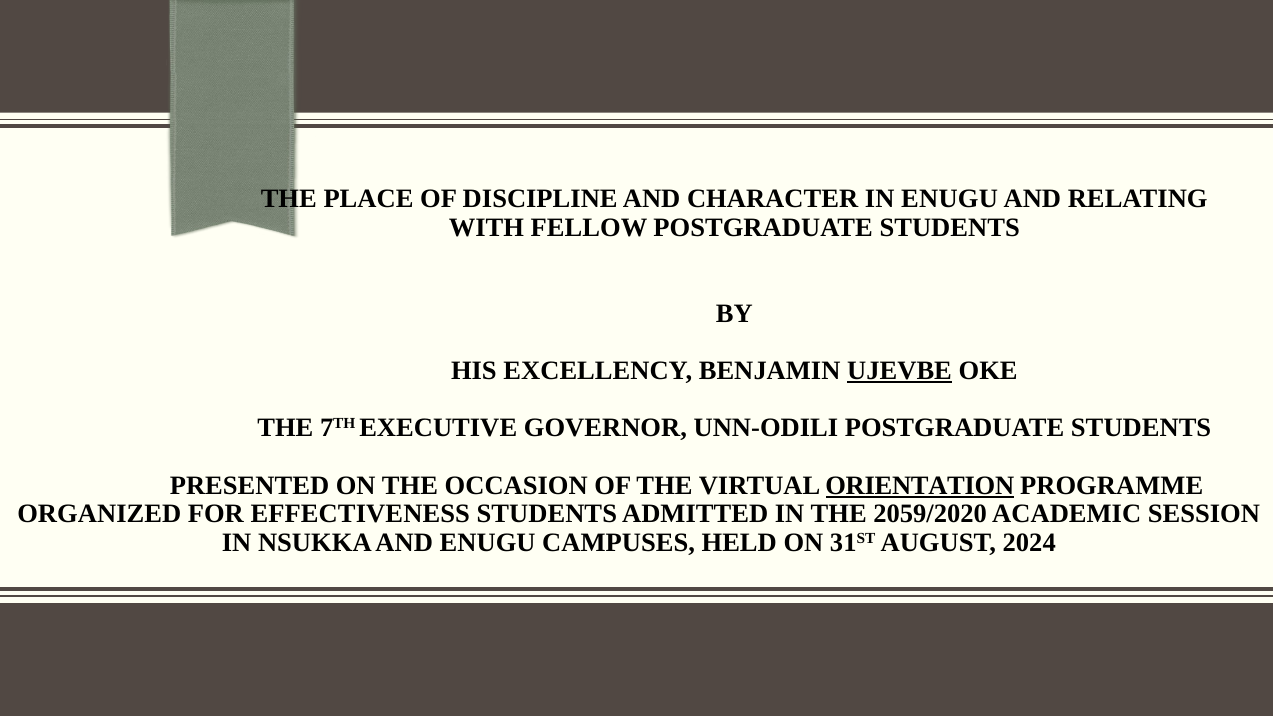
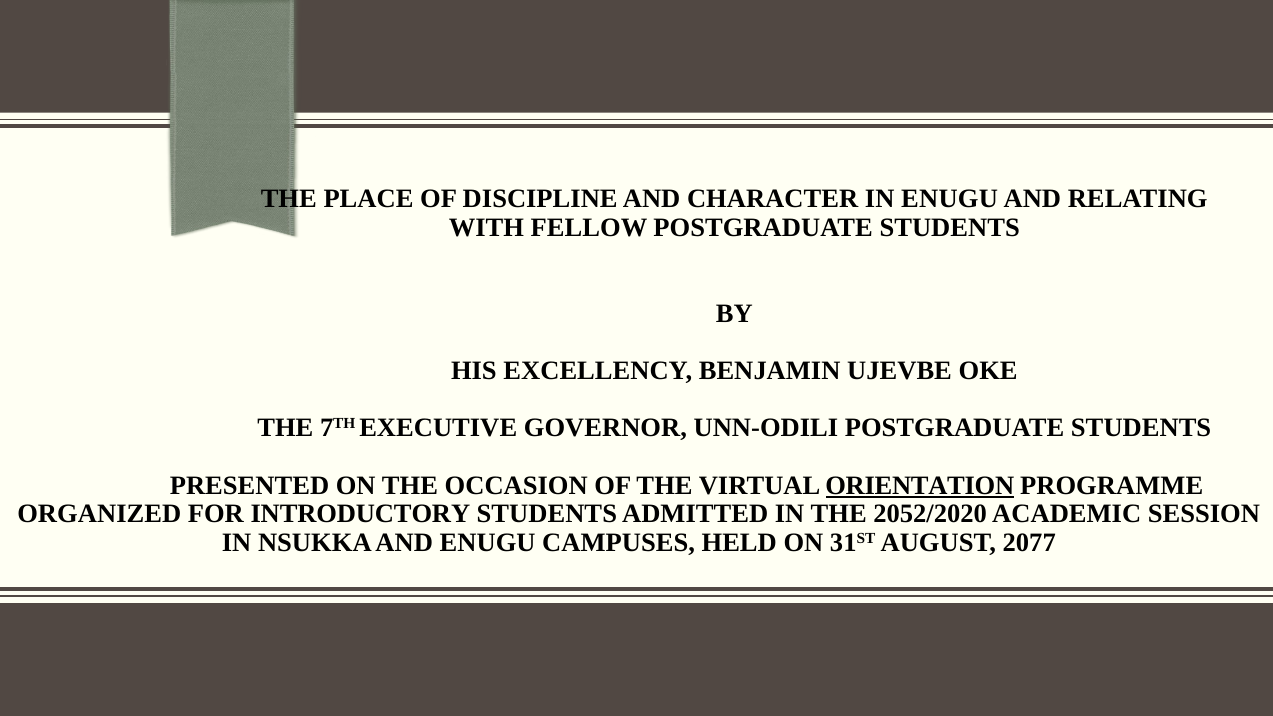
UJEVBE underline: present -> none
EFFECTIVENESS: EFFECTIVENESS -> INTRODUCTORY
2059/2020: 2059/2020 -> 2052/2020
2024: 2024 -> 2077
